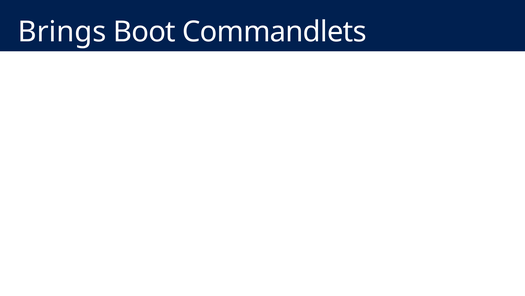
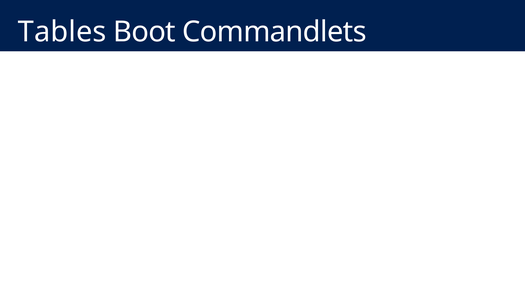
Brings: Brings -> Tables
